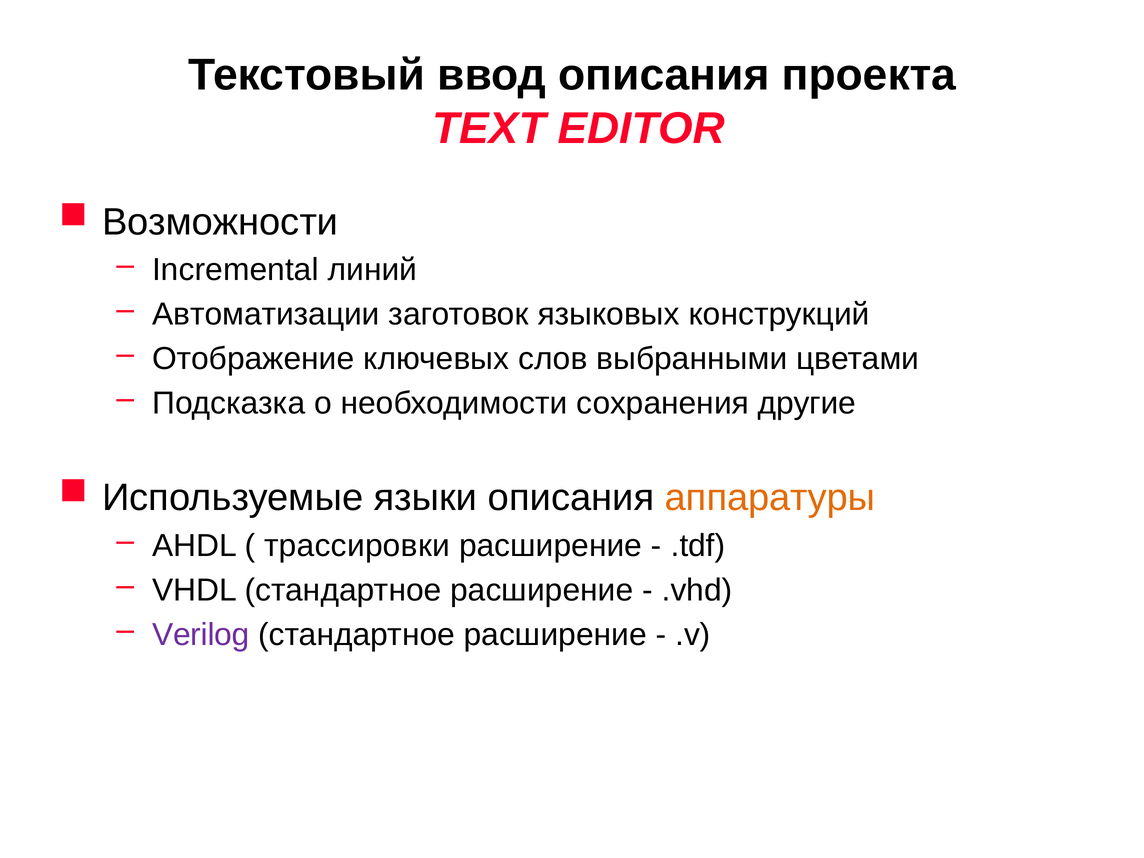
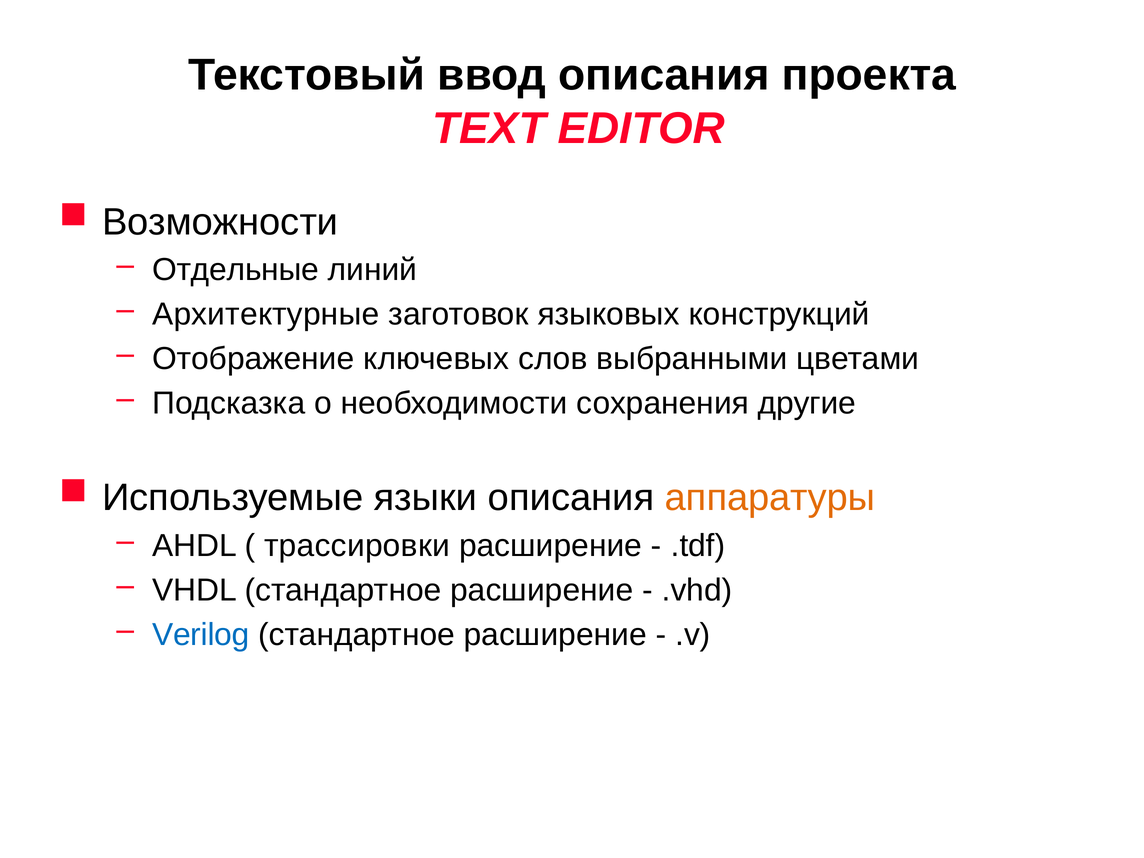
Incremental: Incremental -> Отдельные
Автоматизации: Автоматизации -> Архитектурные
Verilog colour: purple -> blue
